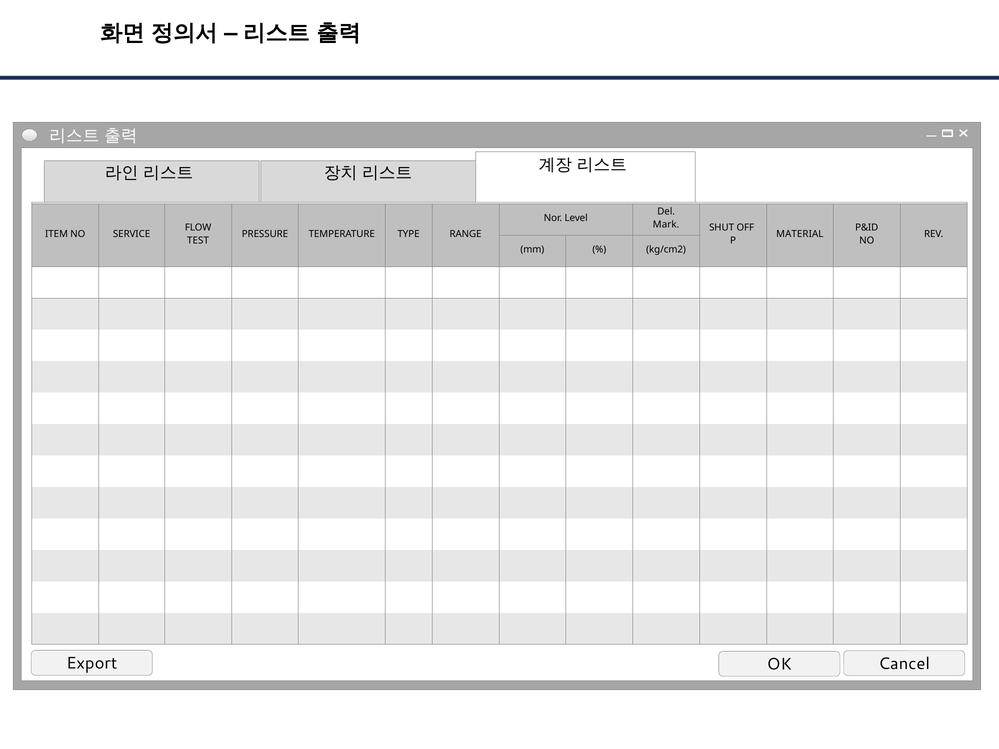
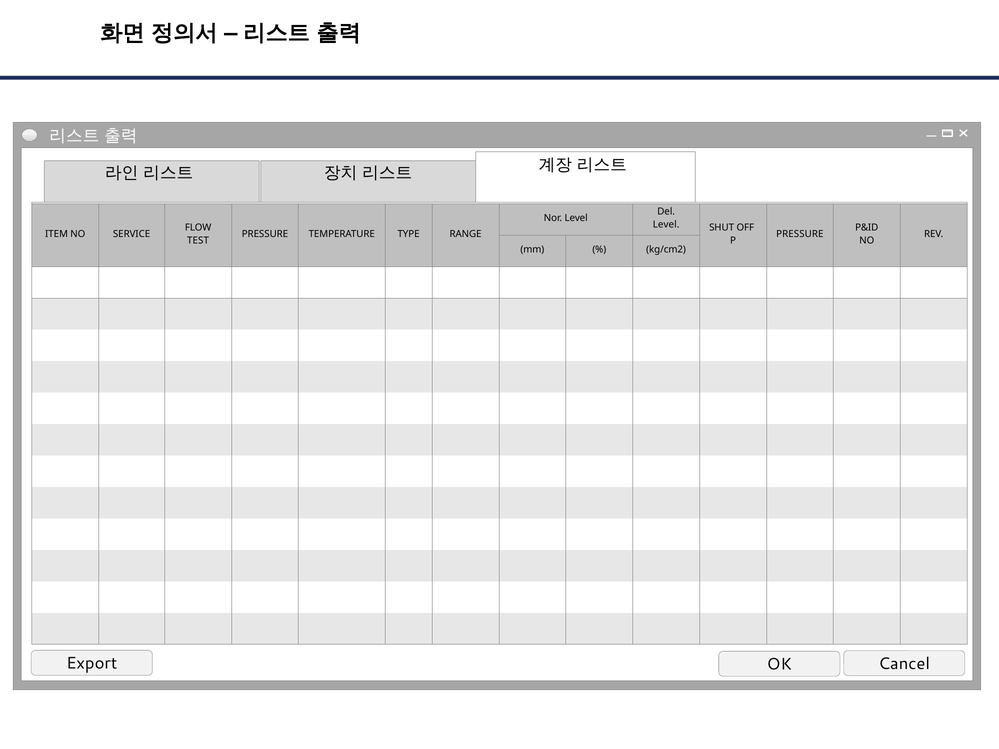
Mark at (666, 225): Mark -> Level
MATERIAL at (800, 234): MATERIAL -> PRESSURE
